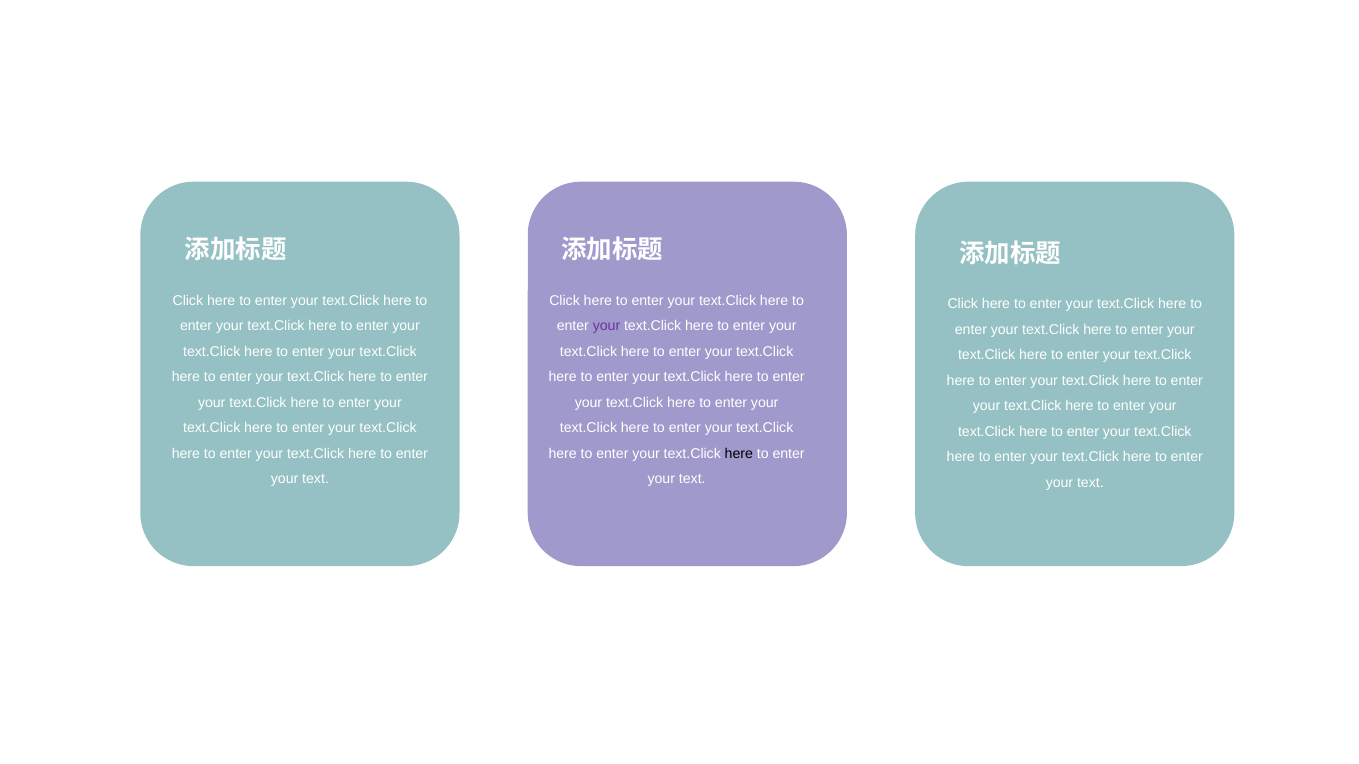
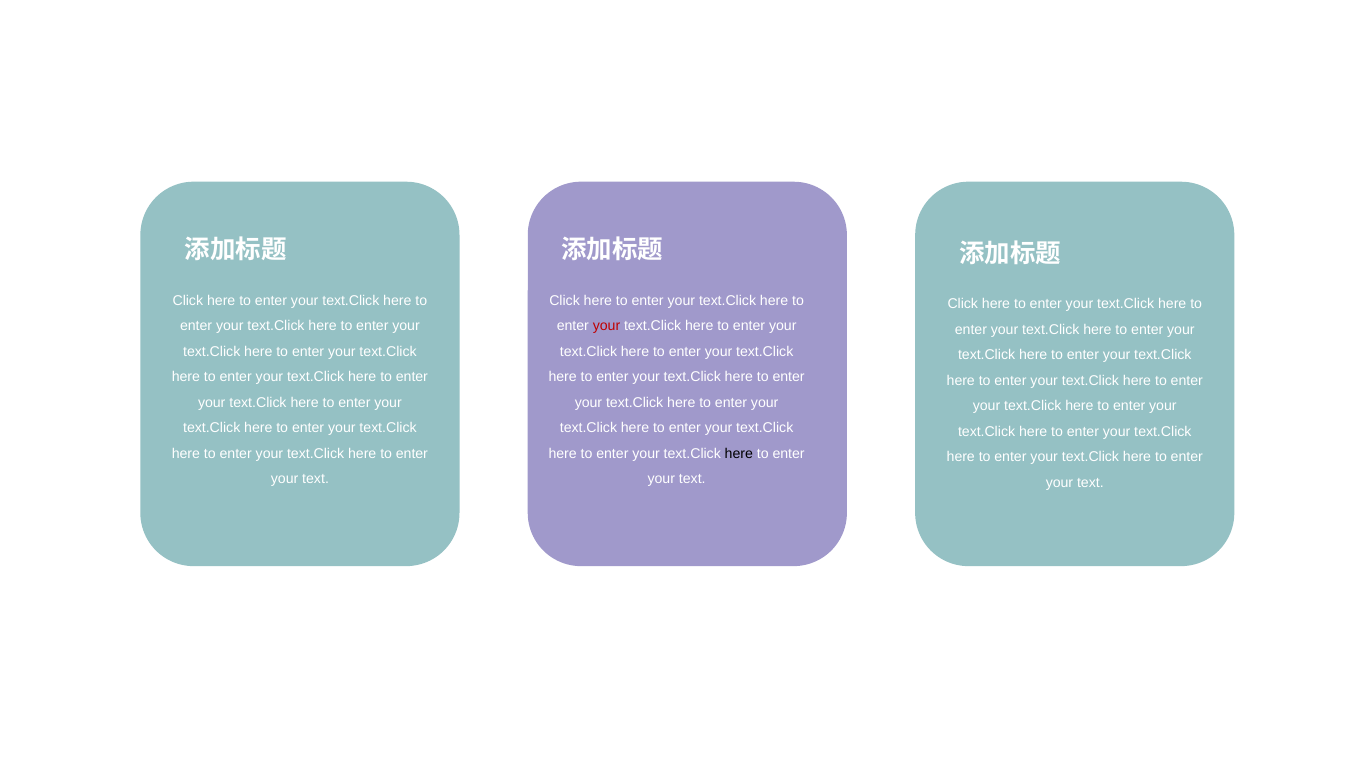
your at (607, 326) colour: purple -> red
